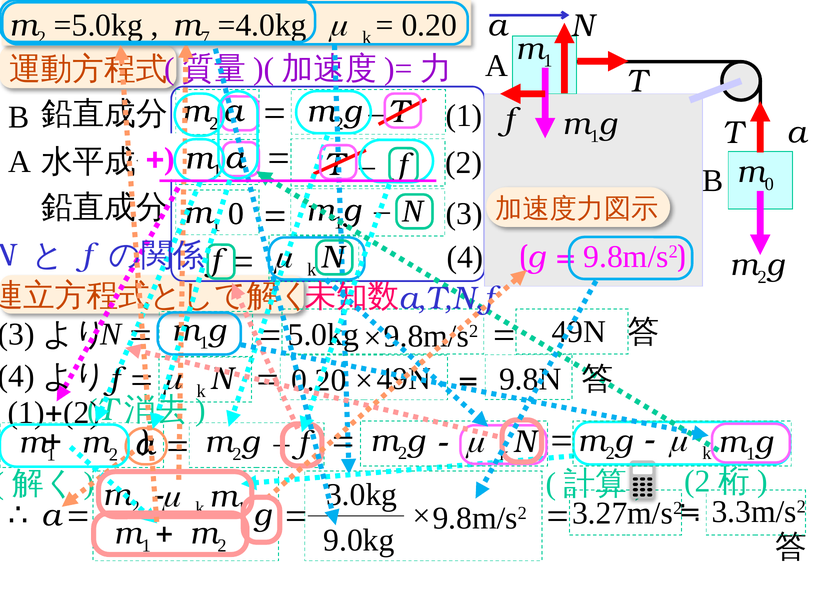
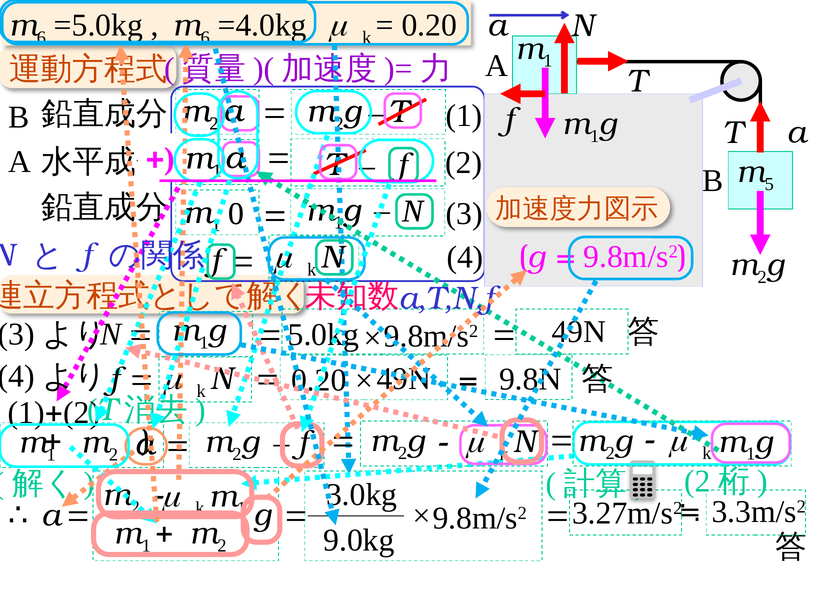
2 at (41, 38): 2 -> 6
7 at (205, 38): 7 -> 6
m 0: 0 -> 5
